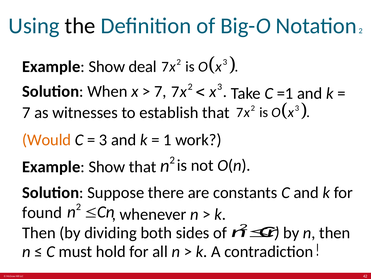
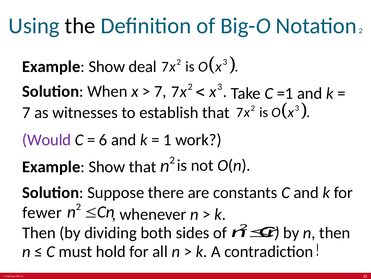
Would colour: orange -> purple
3 at (103, 140): 3 -> 6
found: found -> fewer
